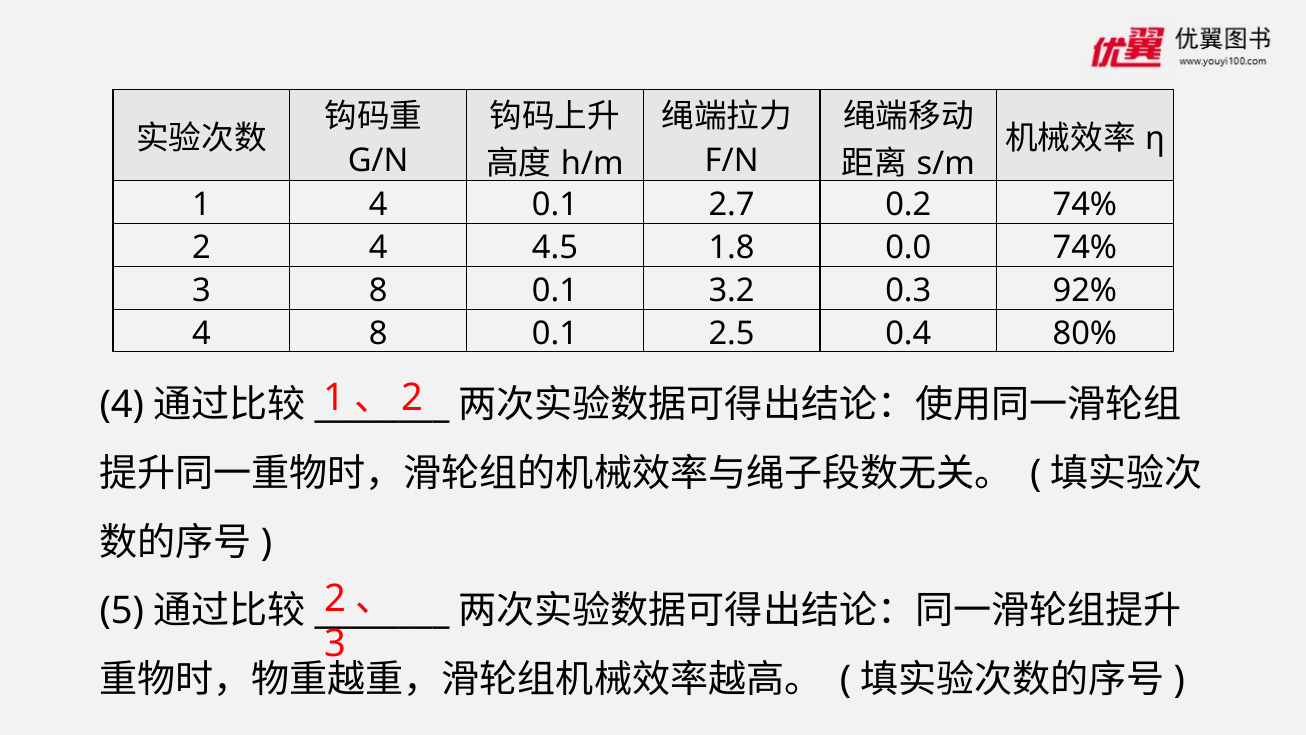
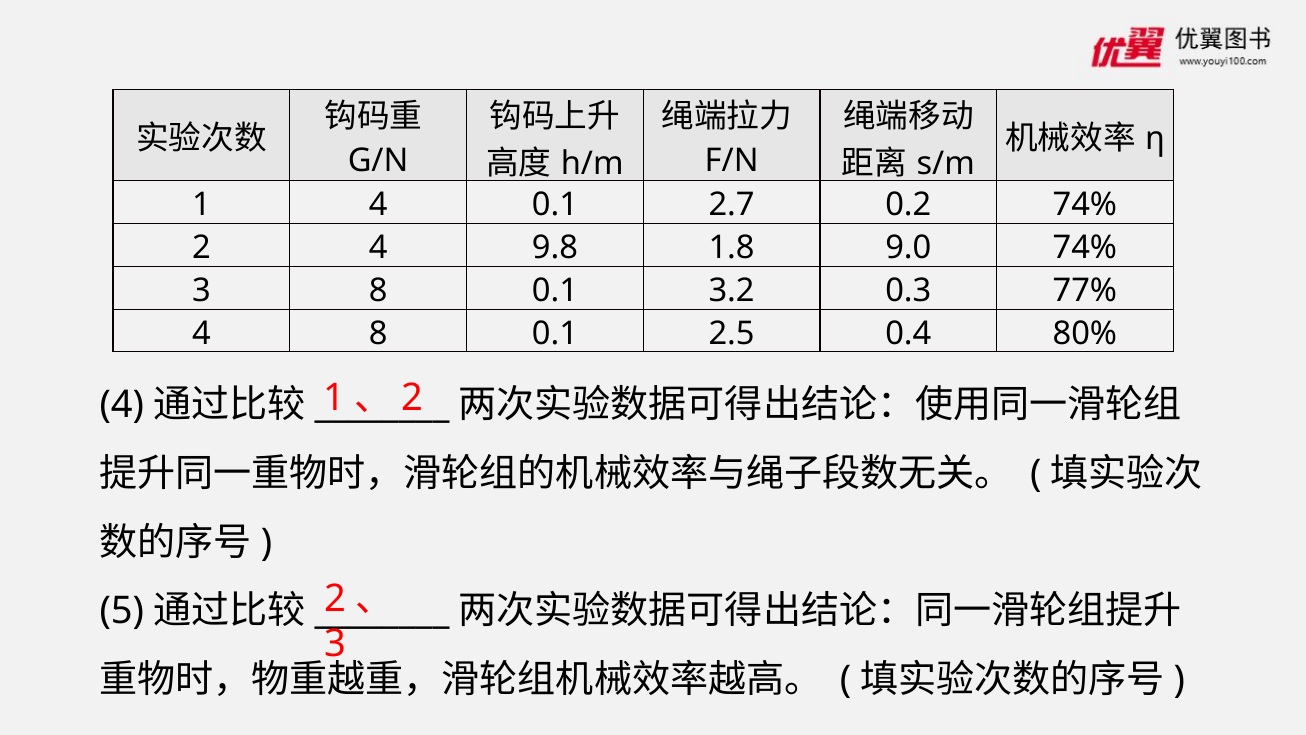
4.5: 4.5 -> 9.8
0.0: 0.0 -> 9.0
92%: 92% -> 77%
